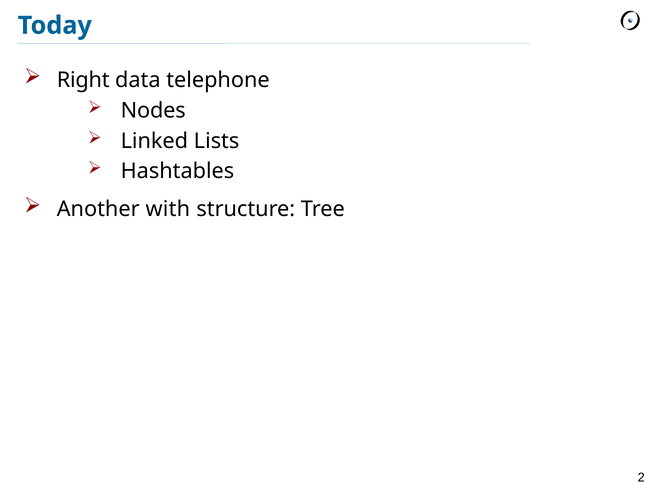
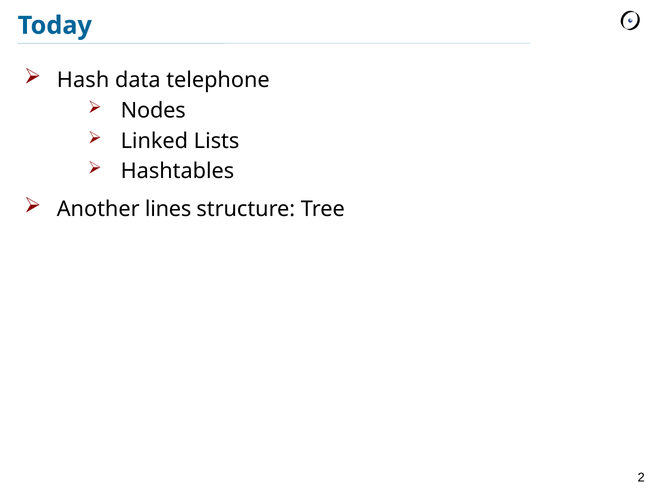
Right: Right -> Hash
with: with -> lines
